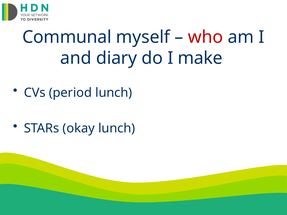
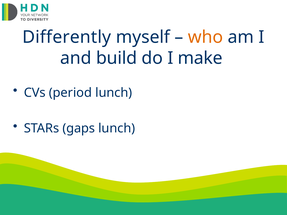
Communal: Communal -> Differently
who colour: red -> orange
diary: diary -> build
okay: okay -> gaps
